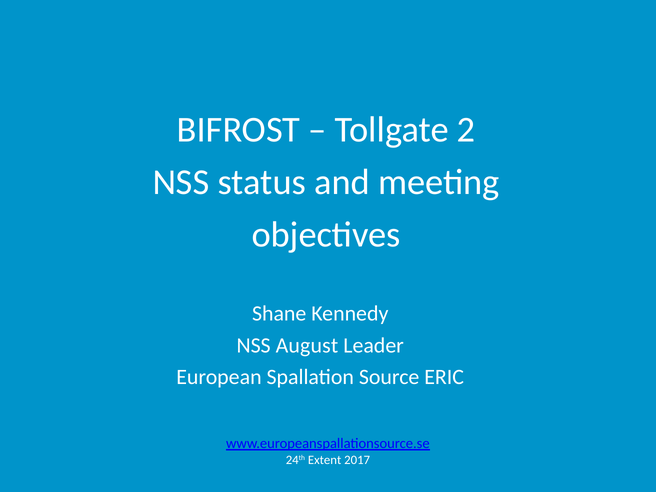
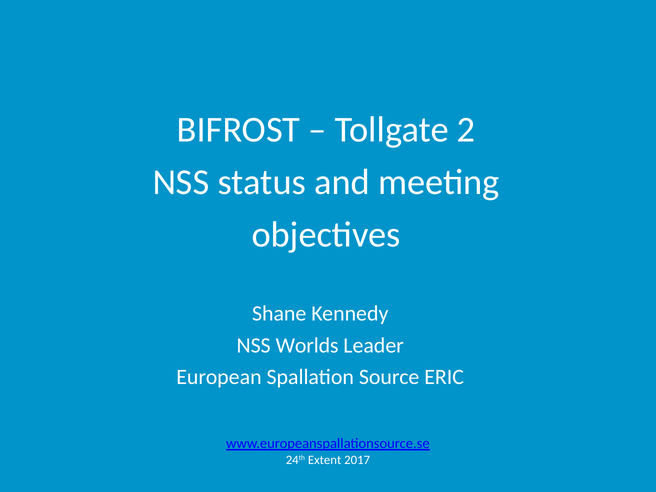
August: August -> Worlds
